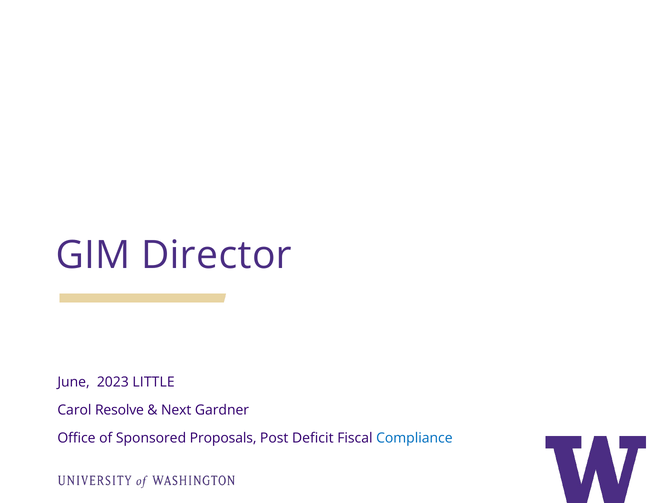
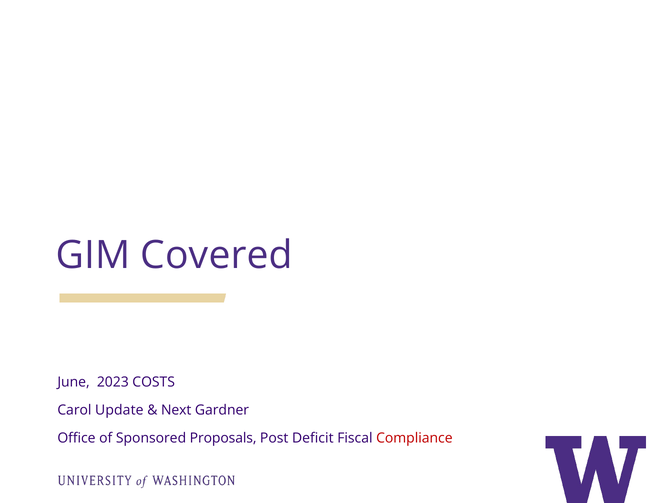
Director: Director -> Covered
LITTLE: LITTLE -> COSTS
Resolve: Resolve -> Update
Compliance colour: blue -> red
